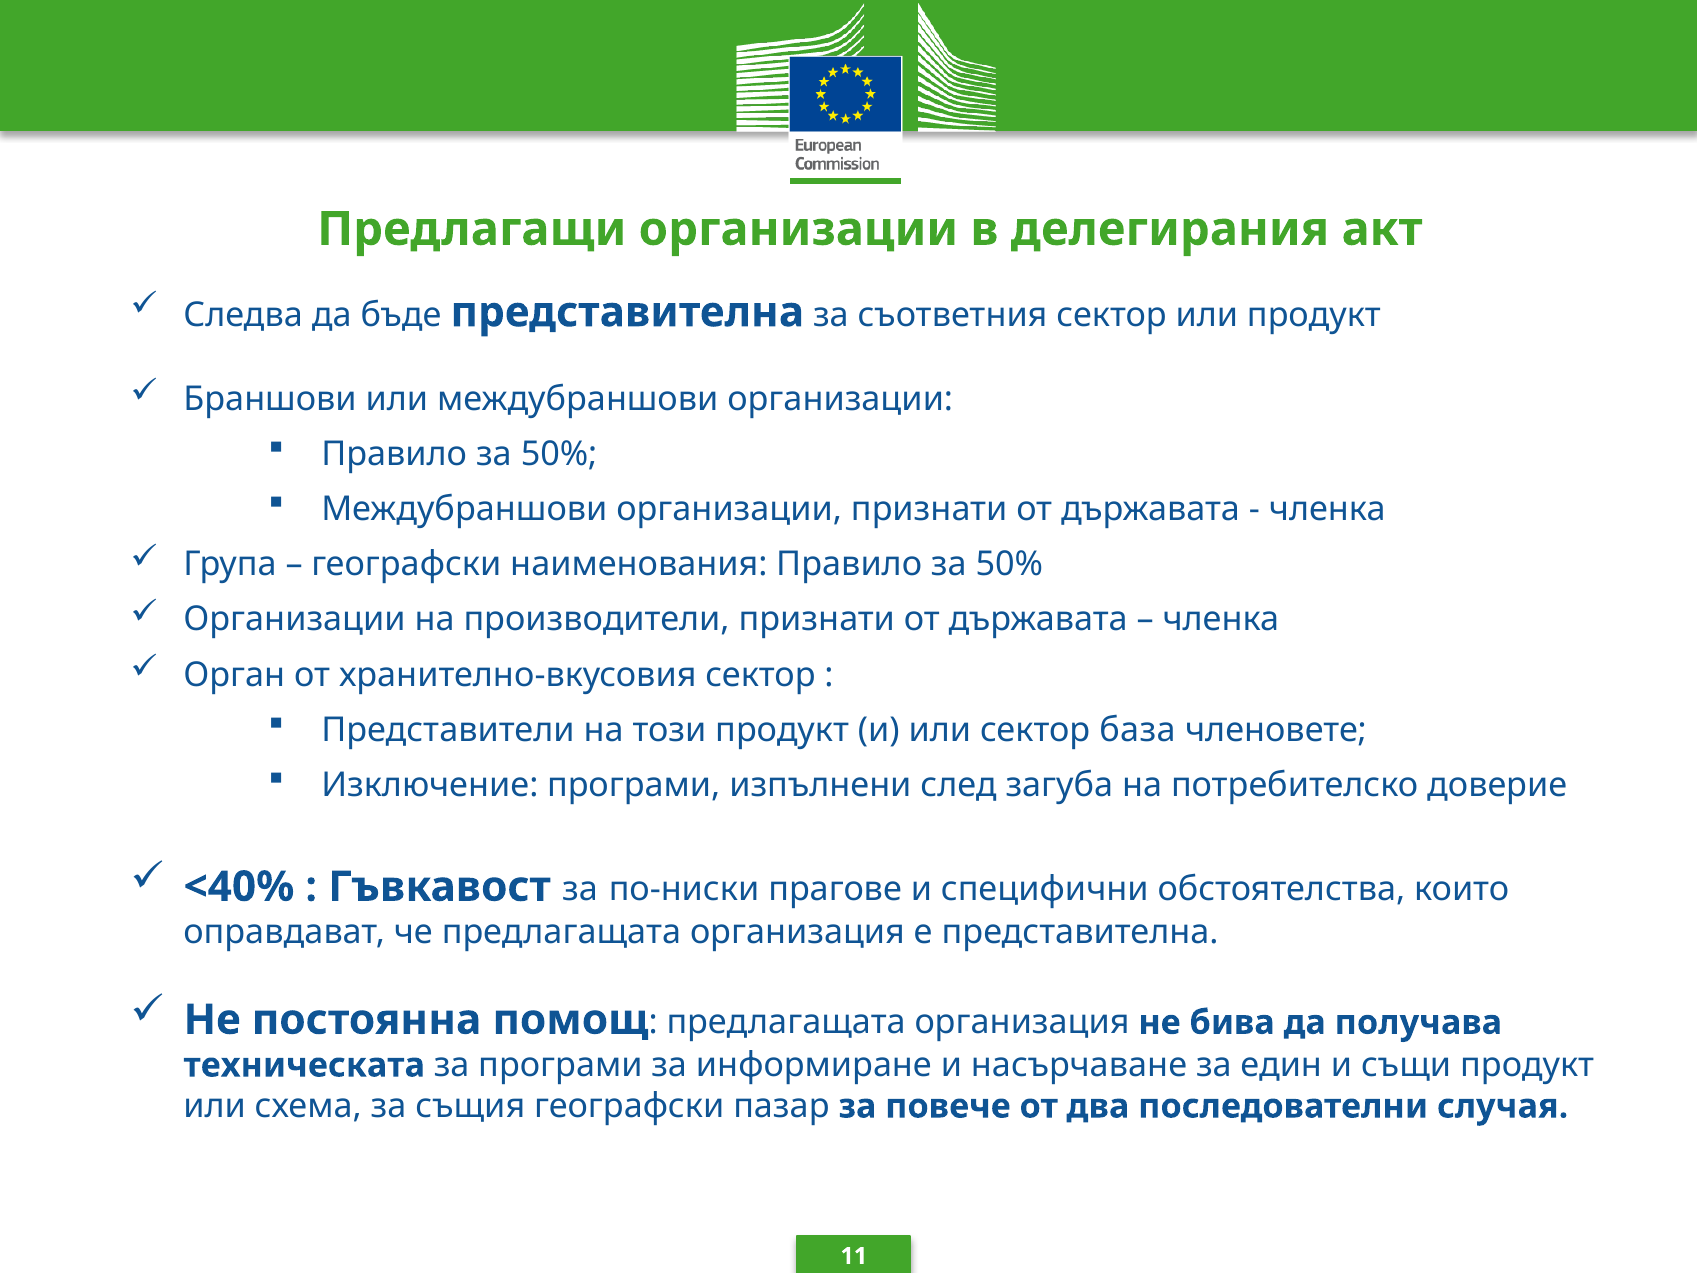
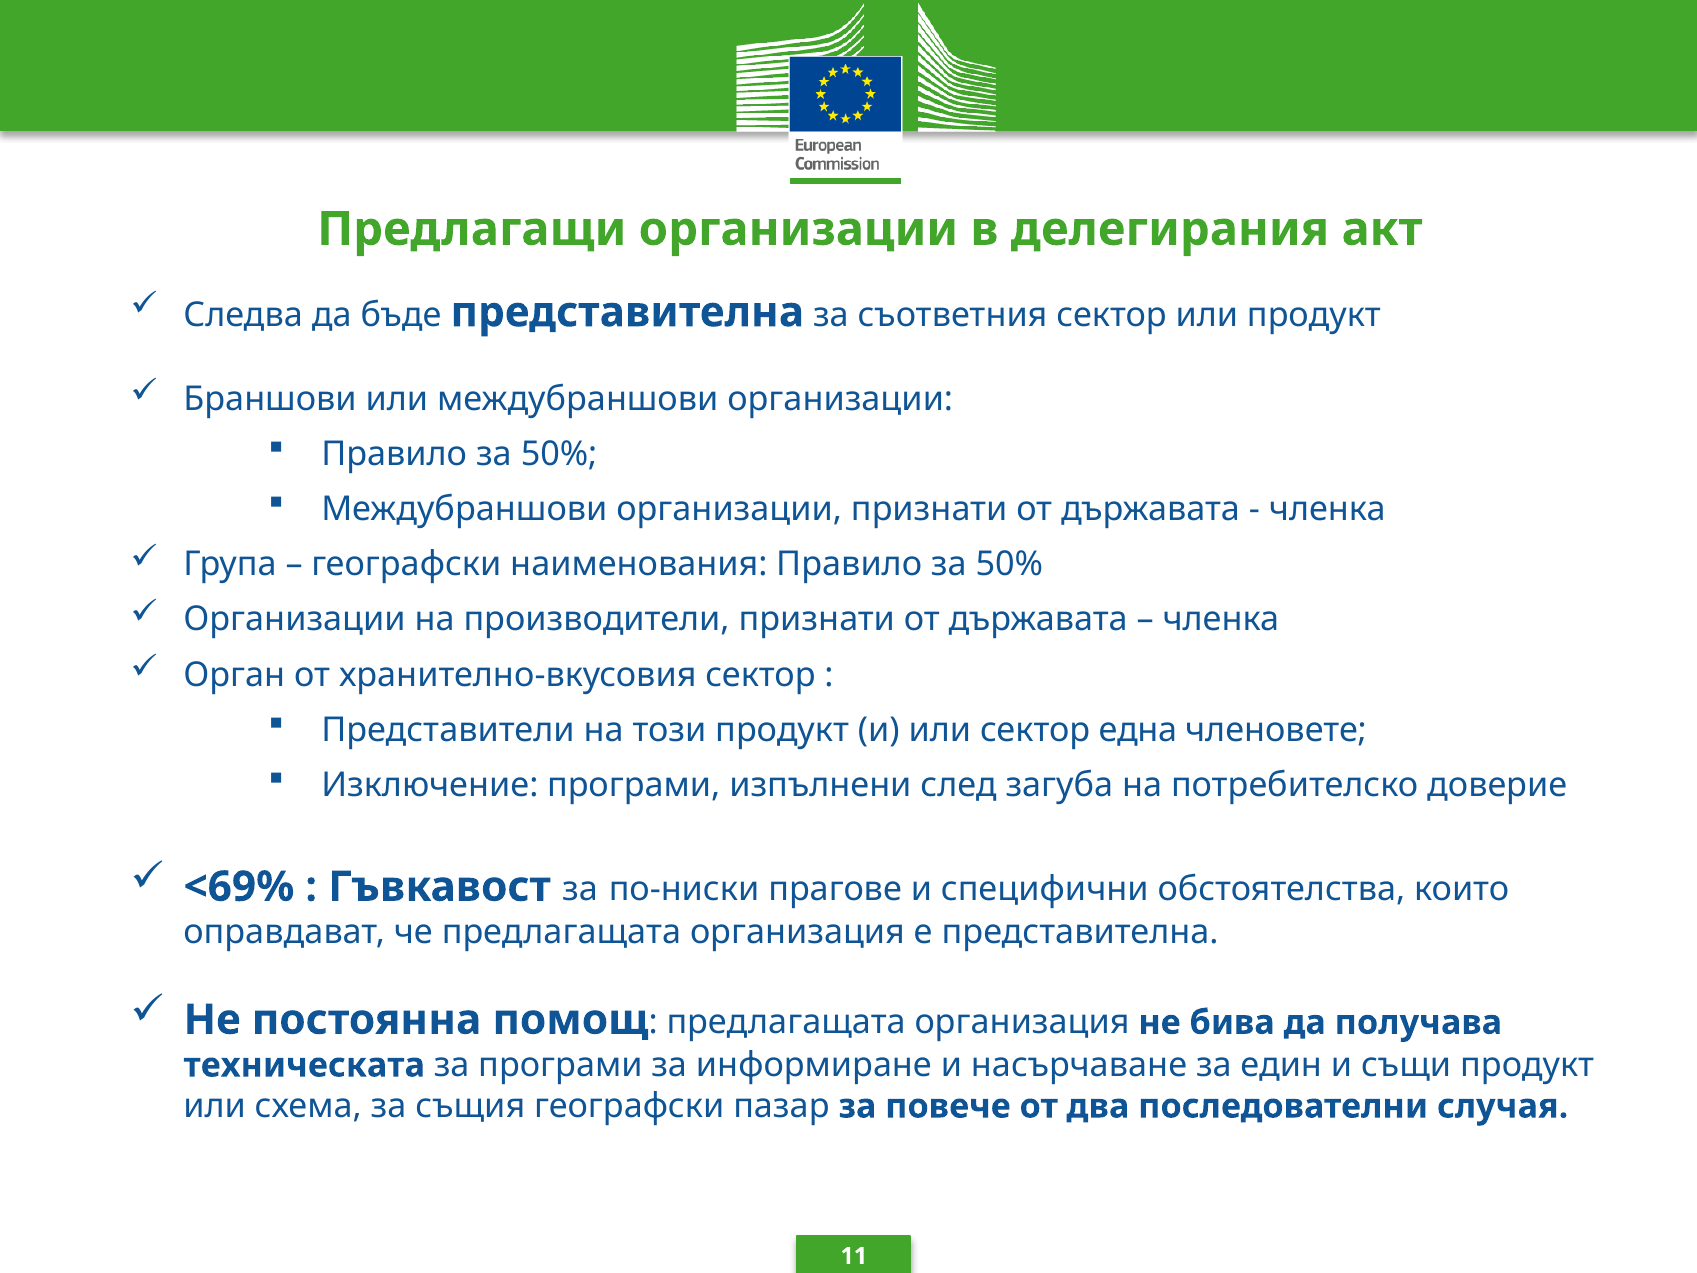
база: база -> една
<40%: <40% -> <69%
